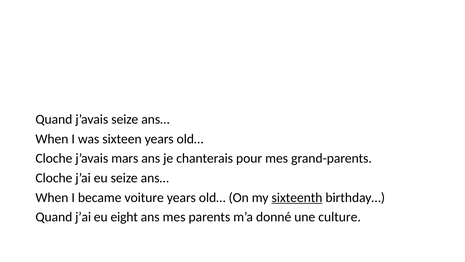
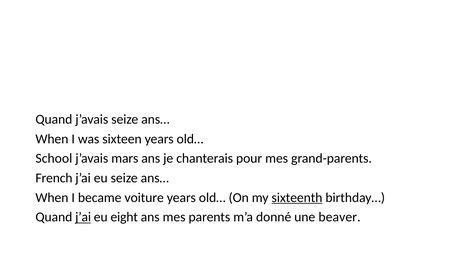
Cloche at (54, 158): Cloche -> School
Cloche at (54, 178): Cloche -> French
j’ai at (83, 217) underline: none -> present
culture: culture -> beaver
